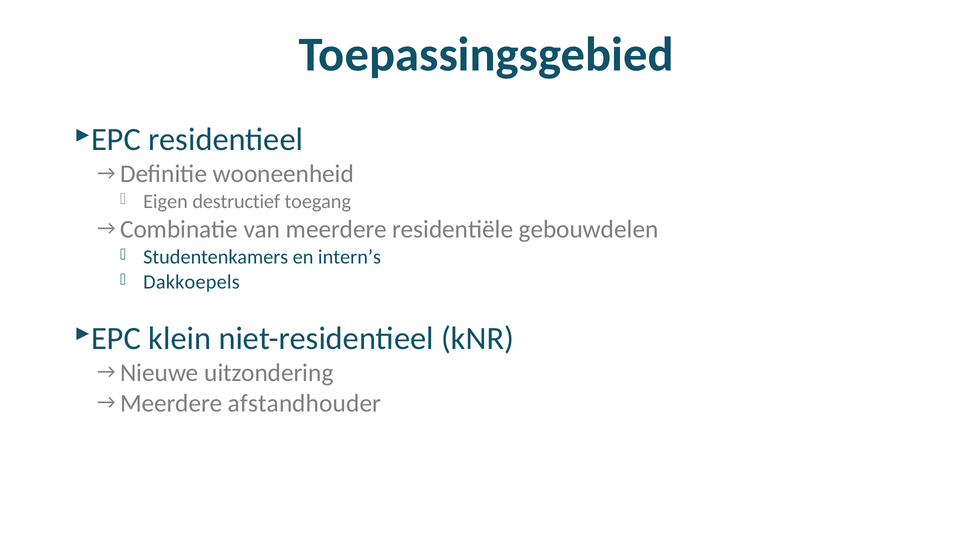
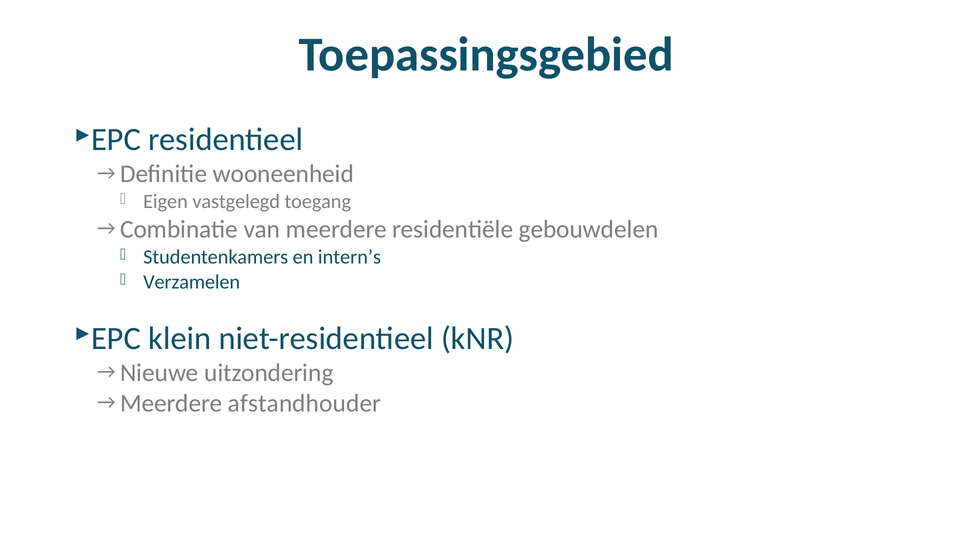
destructief: destructief -> vastgelegd
Dakkoepels: Dakkoepels -> Verzamelen
